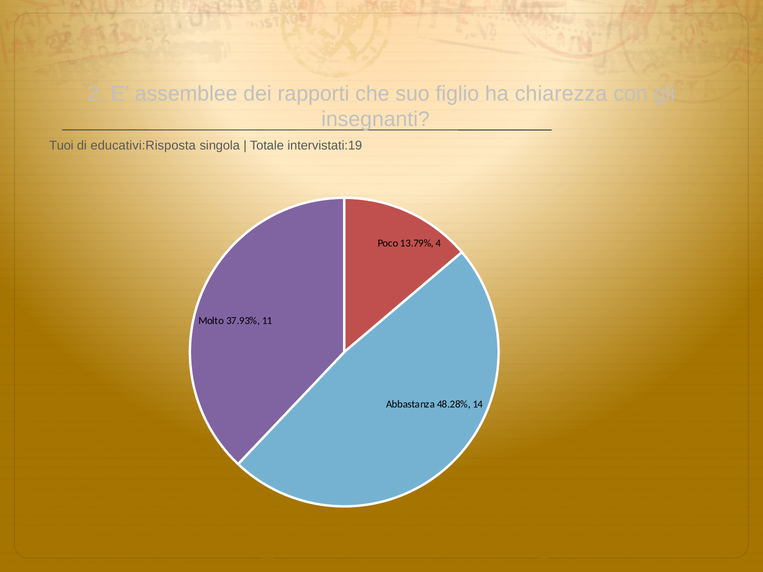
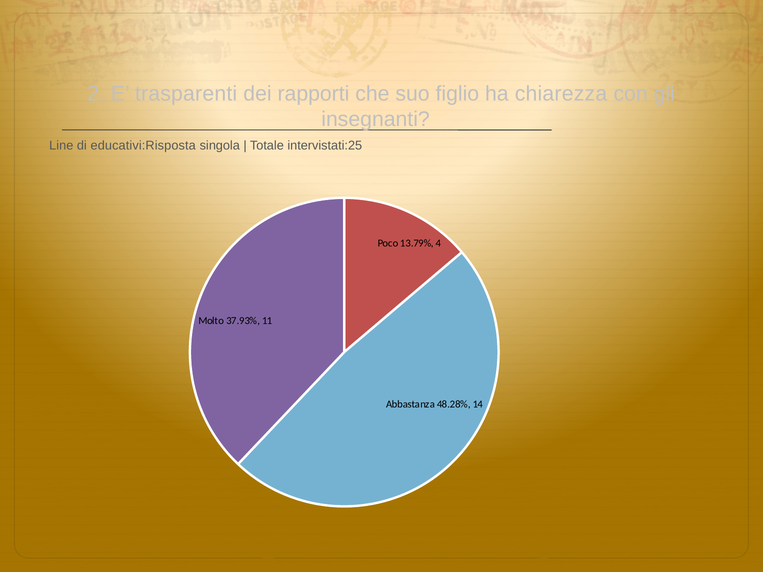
assemblee: assemblee -> trasparenti
Tuoi: Tuoi -> Line
intervistati:19: intervistati:19 -> intervistati:25
